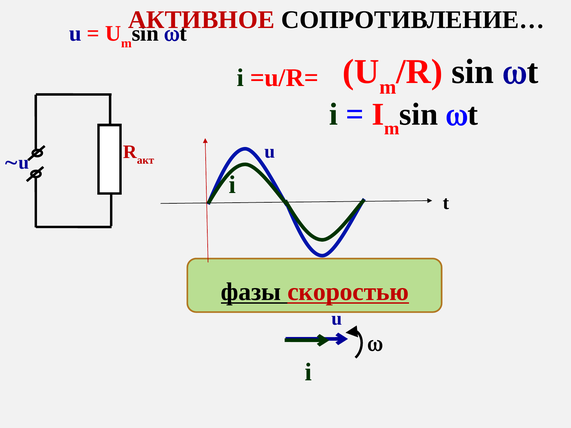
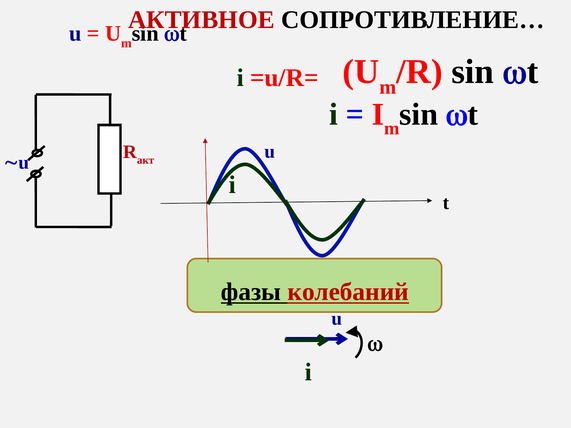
скоростью: скоростью -> колебаний
